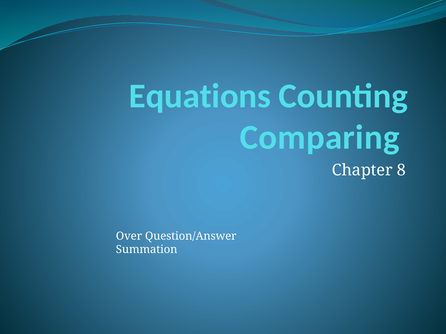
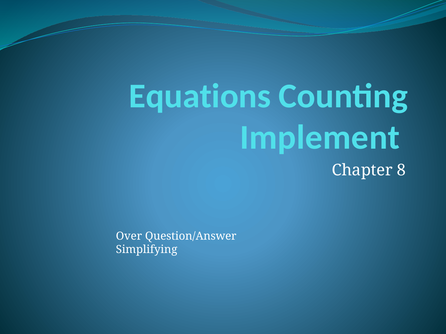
Comparing: Comparing -> Implement
Summation: Summation -> Simplifying
